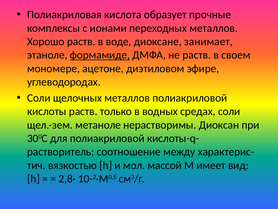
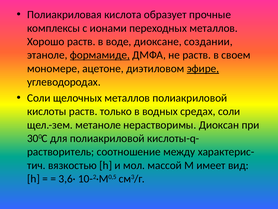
занимает: занимает -> создании
эфире underline: none -> present
2,8·: 2,8· -> 3,6·
